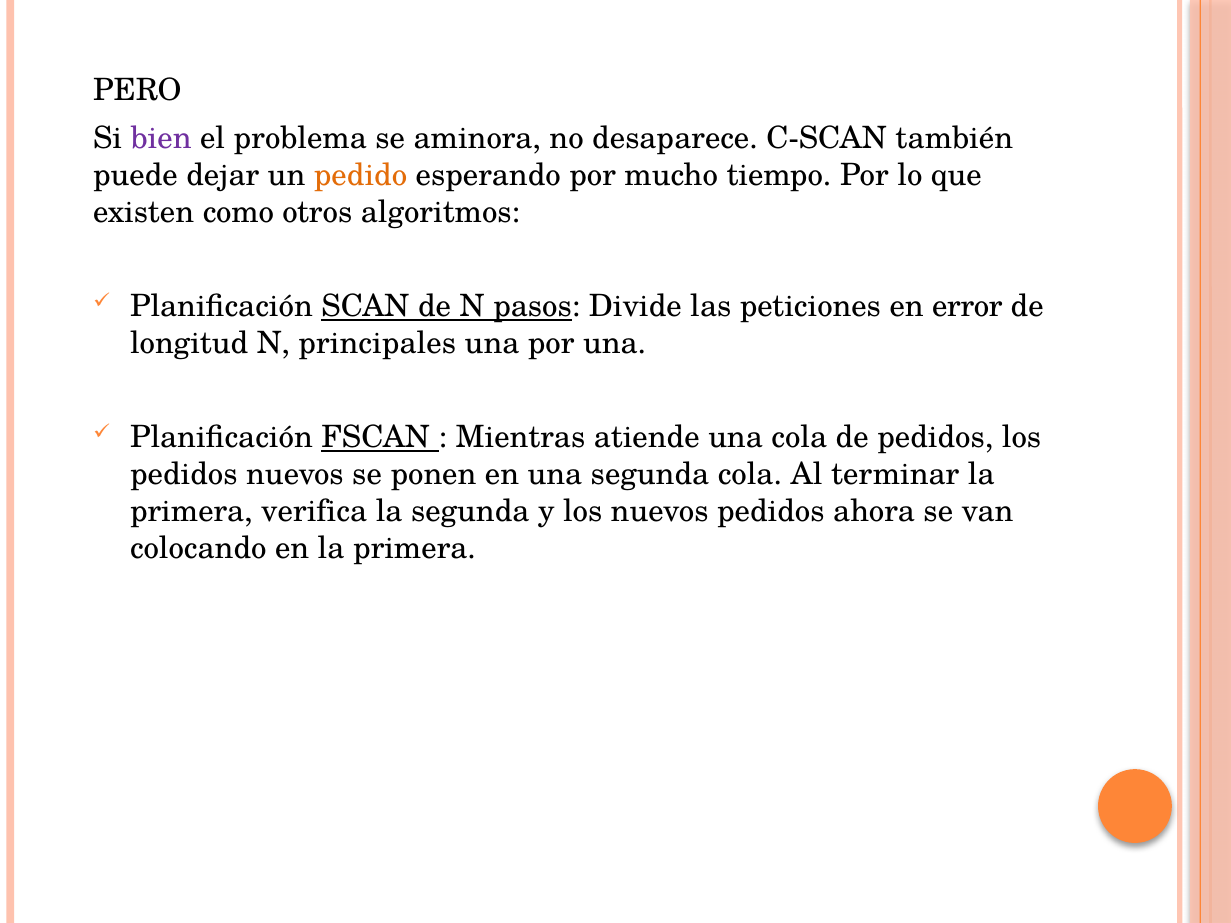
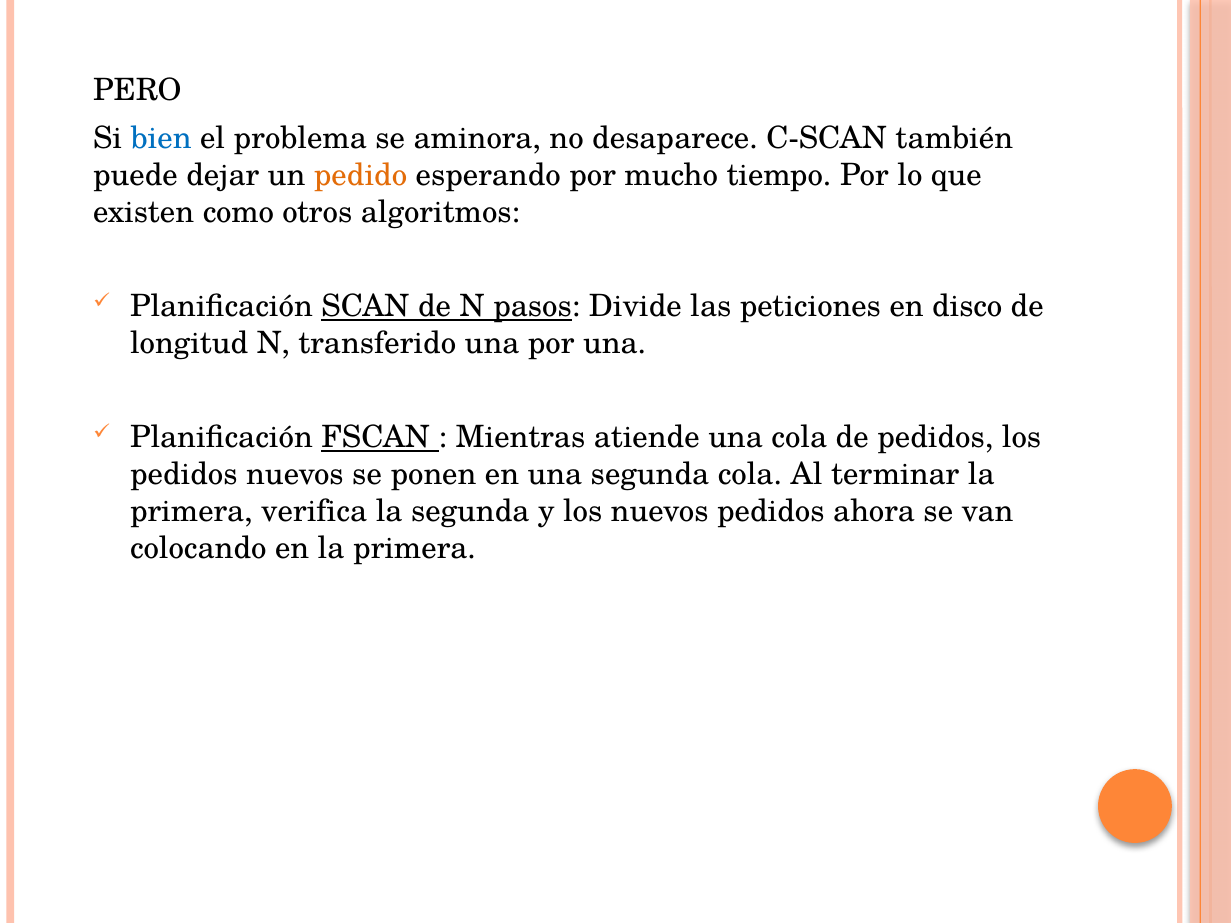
bien colour: purple -> blue
error: error -> disco
principales: principales -> transferido
